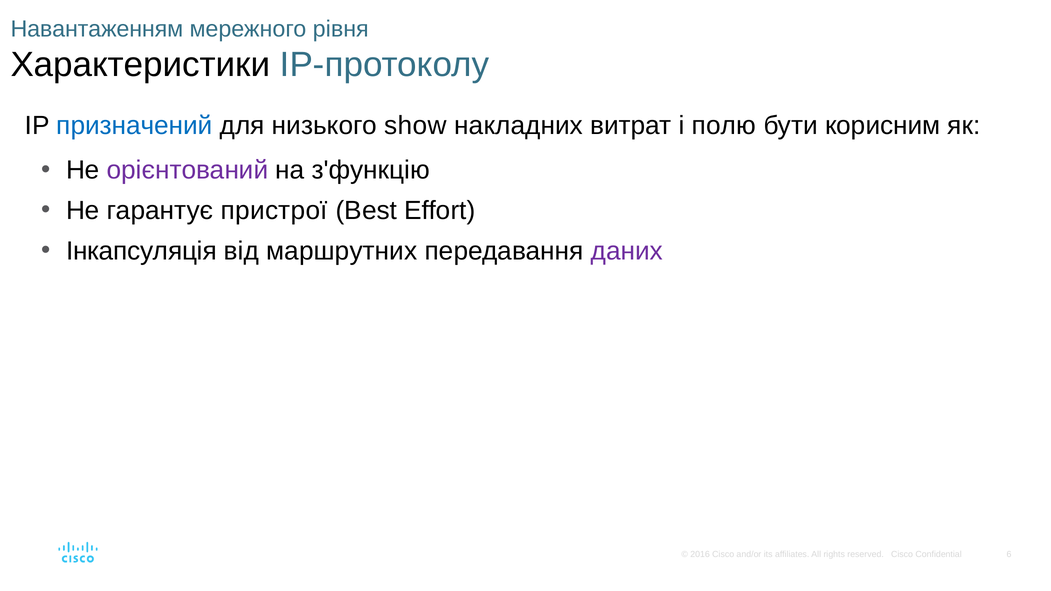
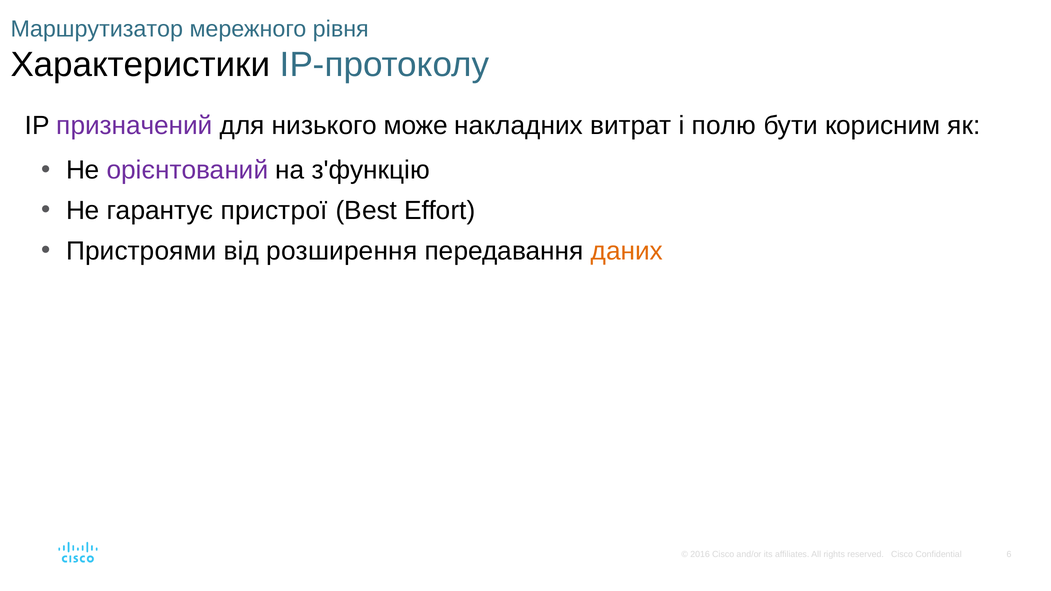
Навантаженням: Навантаженням -> Маршрутизатор
призначений colour: blue -> purple
show: show -> може
Інкапсуляція: Інкапсуляція -> Пристроями
маршрутних: маршрутних -> розширення
даних colour: purple -> orange
